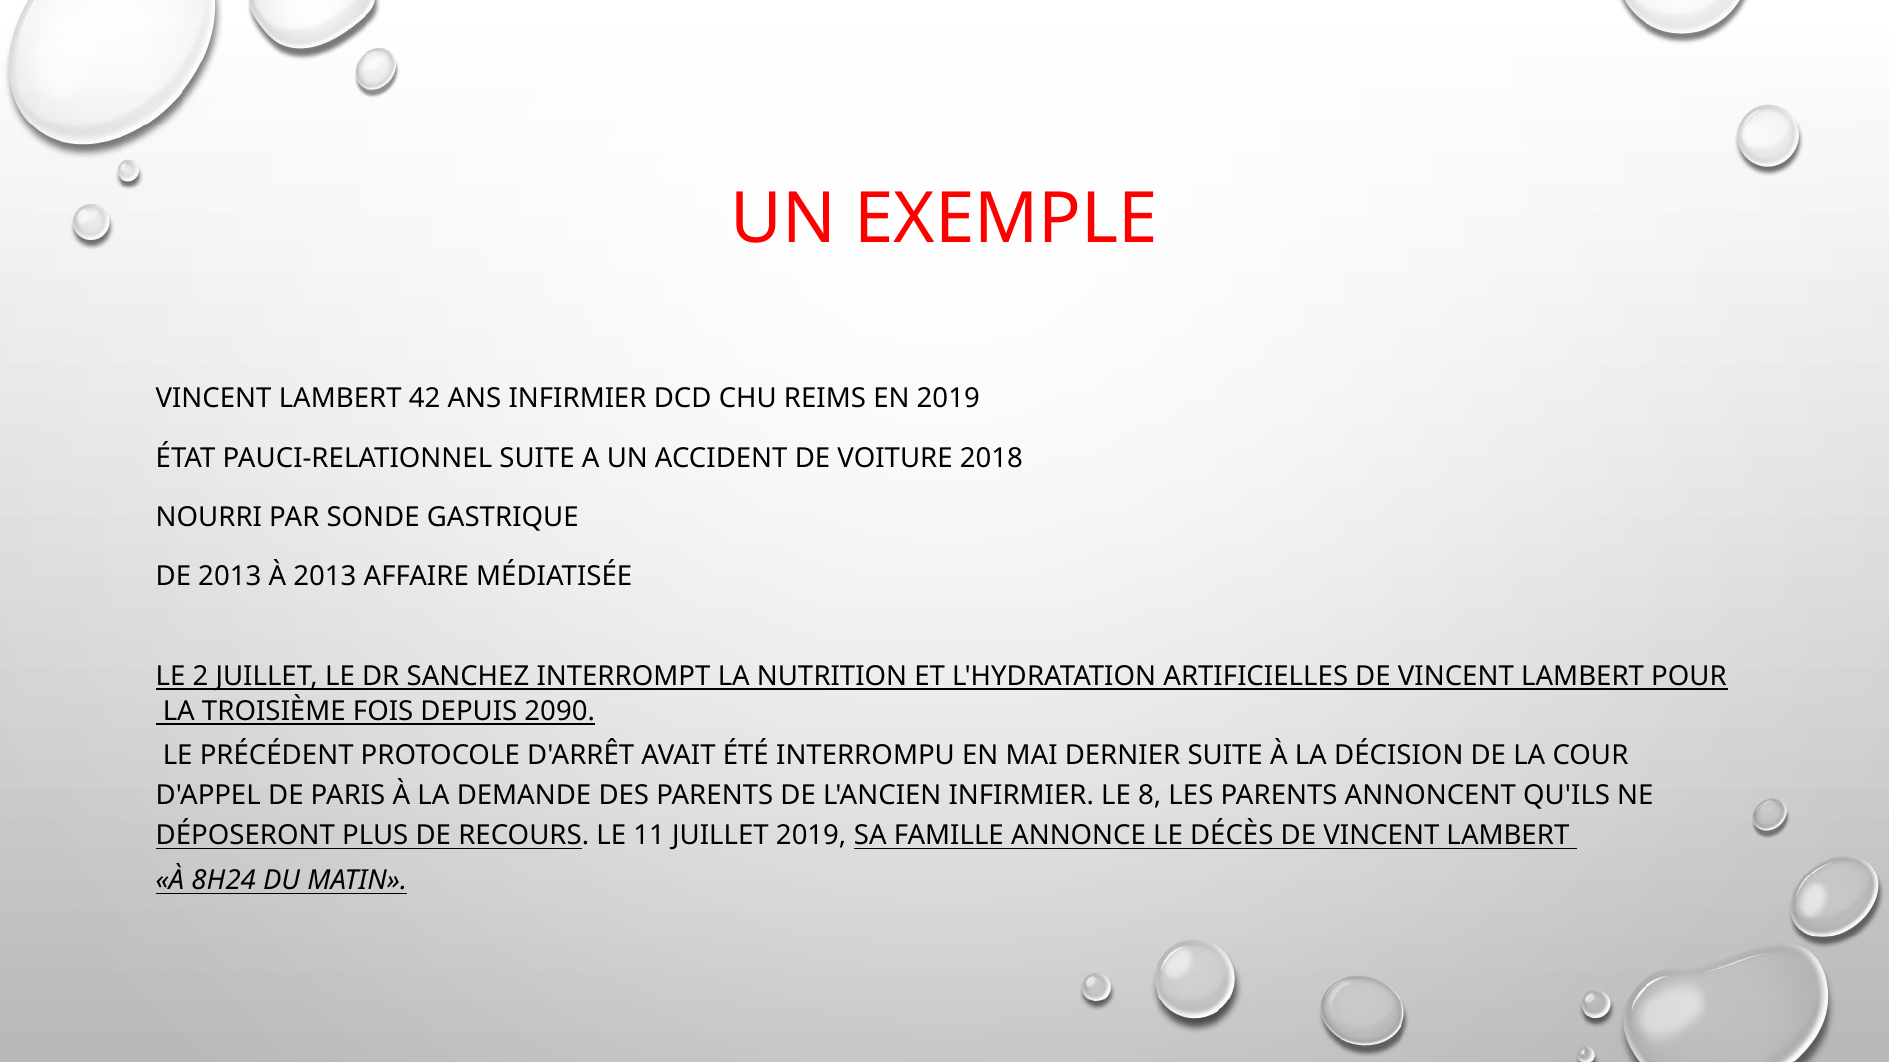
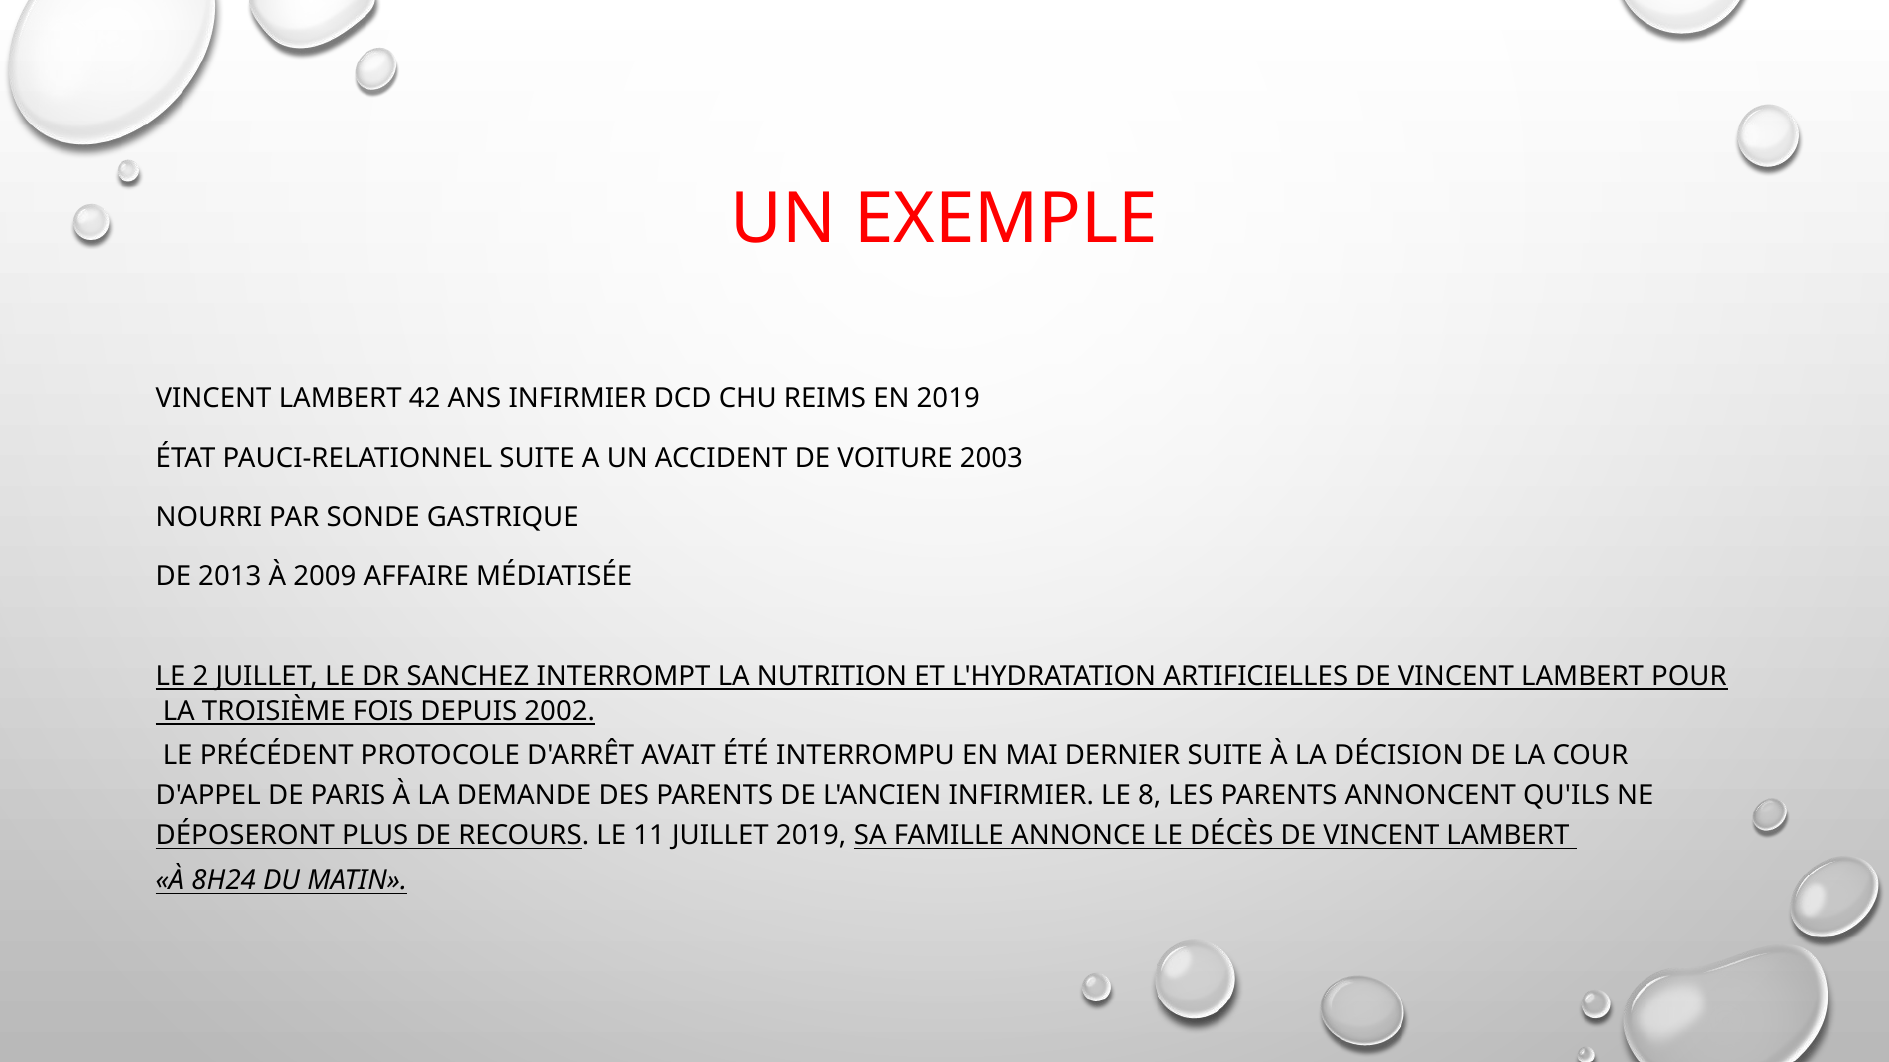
2018: 2018 -> 2003
À 2013: 2013 -> 2009
2090: 2090 -> 2002
